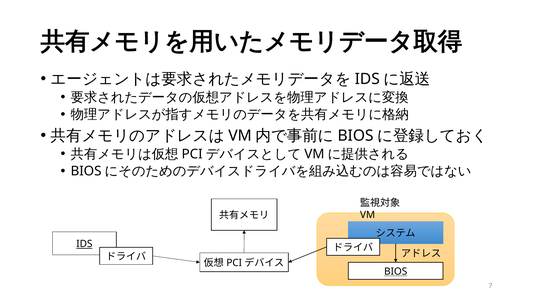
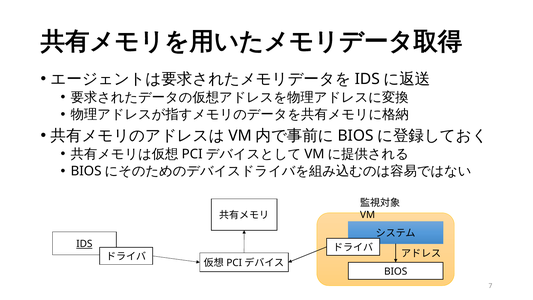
BIOS at (396, 271) underline: present -> none
